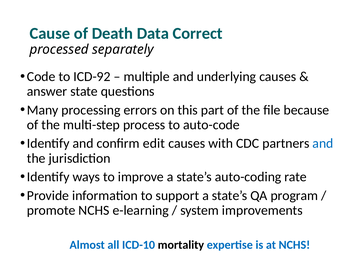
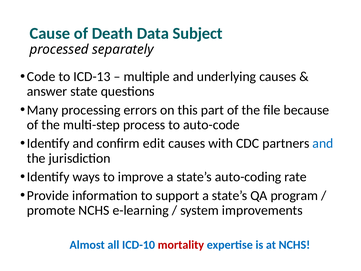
Correct: Correct -> Subject
ICD-92: ICD-92 -> ICD-13
mortality colour: black -> red
